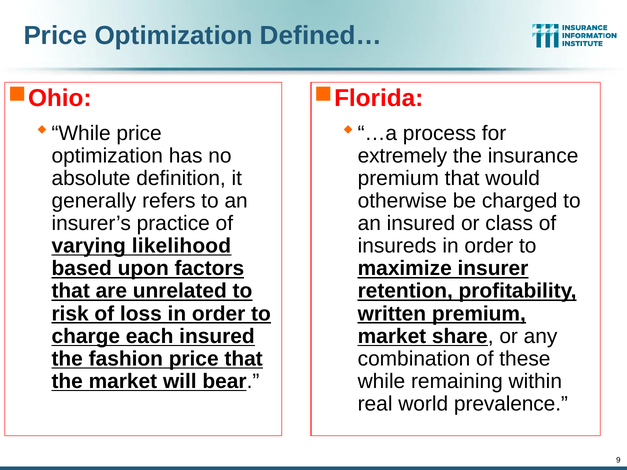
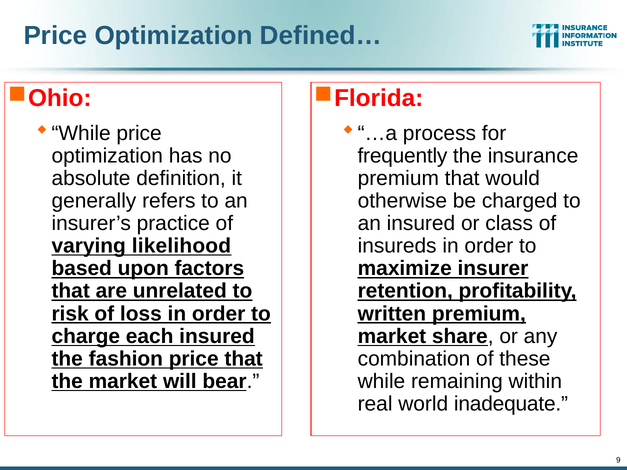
extremely: extremely -> frequently
prevalence: prevalence -> inadequate
